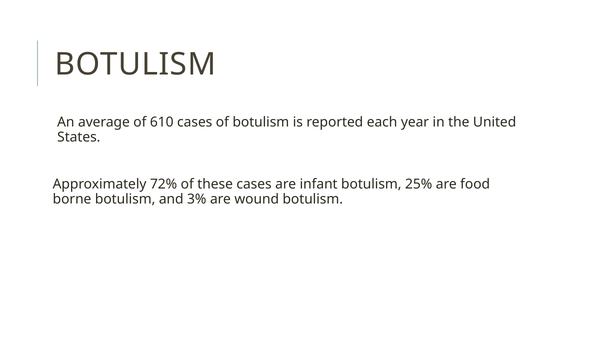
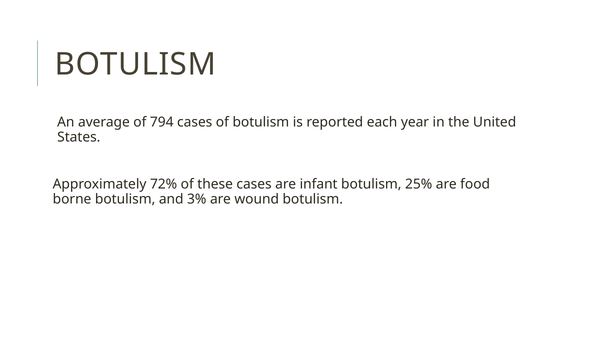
610: 610 -> 794
